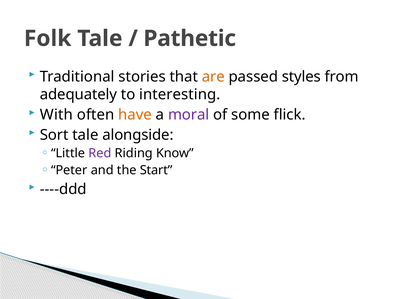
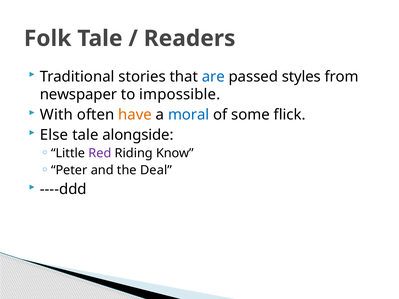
Pathetic: Pathetic -> Readers
are colour: orange -> blue
adequately: adequately -> newspaper
interesting: interesting -> impossible
moral colour: purple -> blue
Sort: Sort -> Else
Start: Start -> Deal
